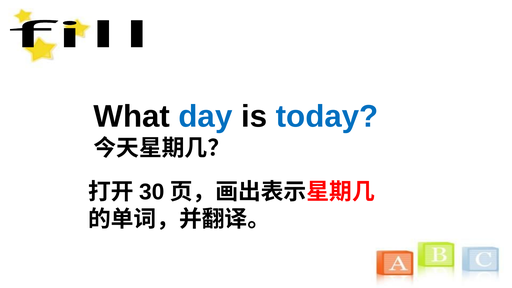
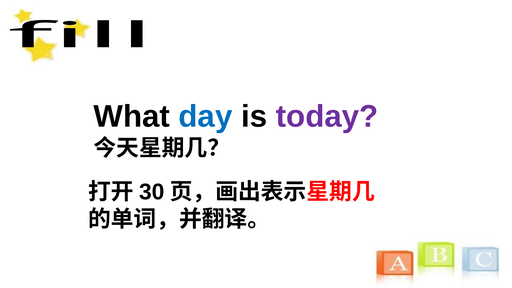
today colour: blue -> purple
